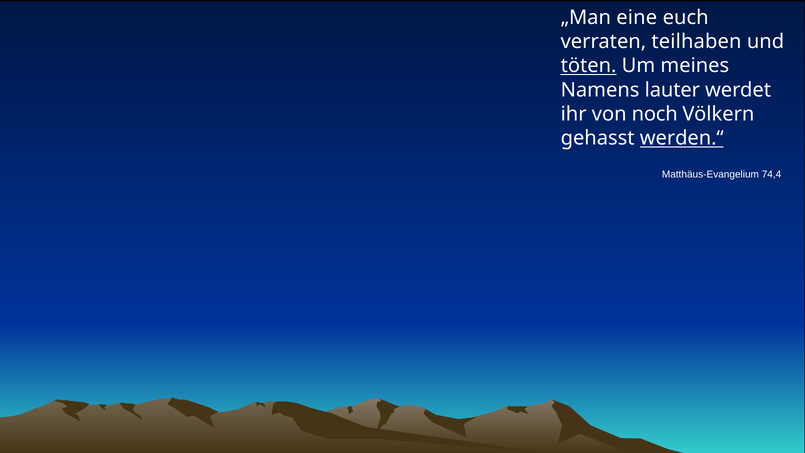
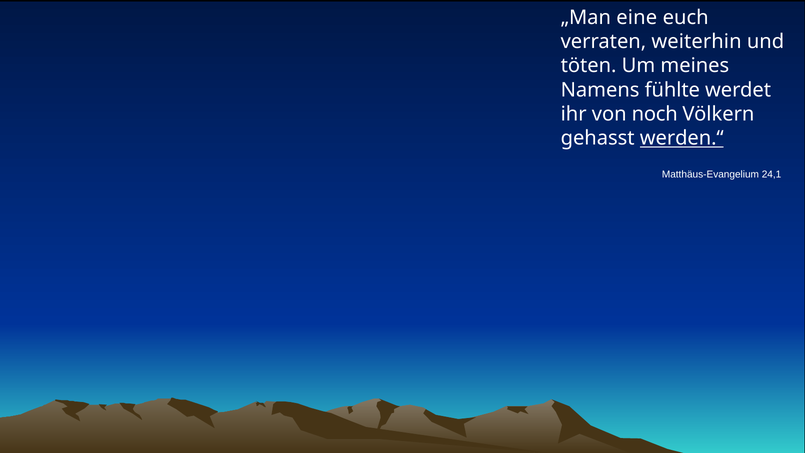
teilhaben: teilhaben -> weiterhin
töten underline: present -> none
lauter: lauter -> fühlte
74,4: 74,4 -> 24,1
